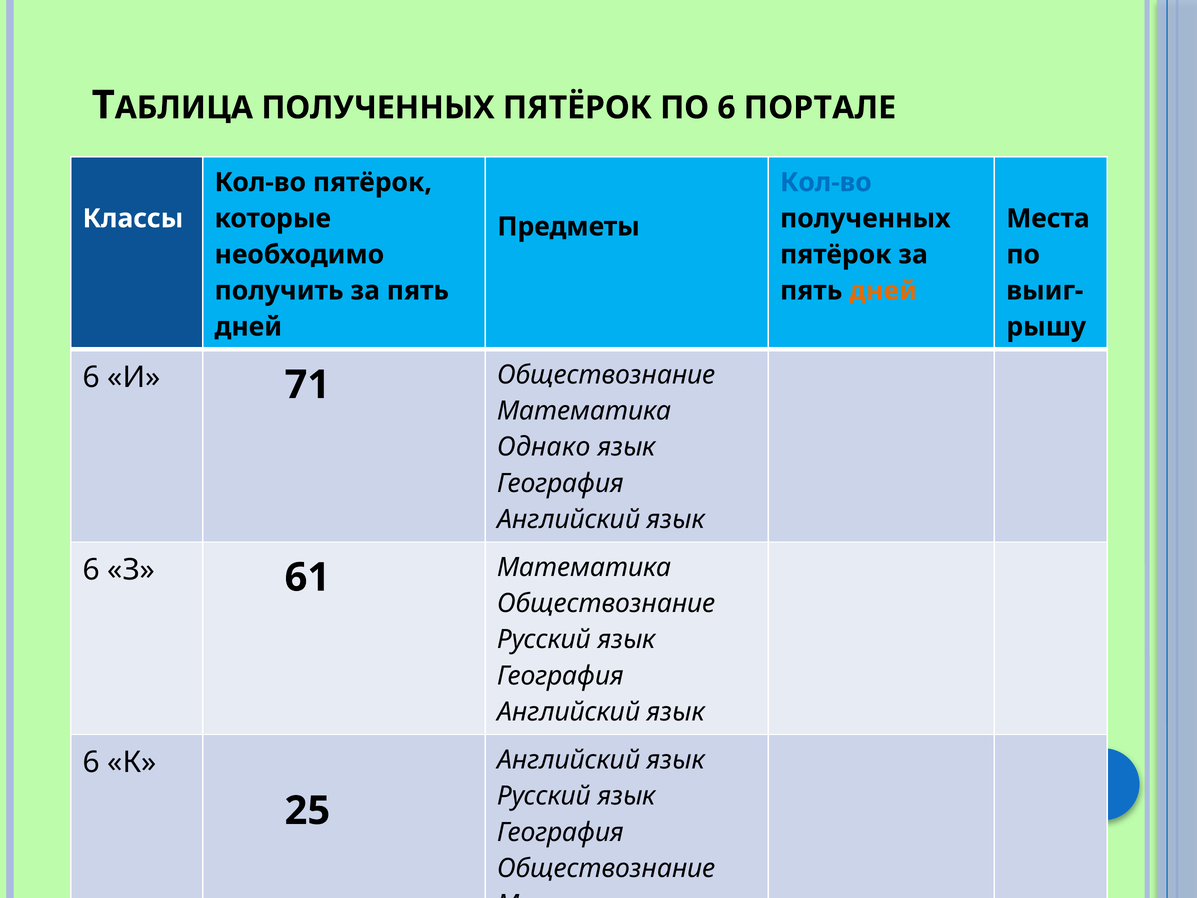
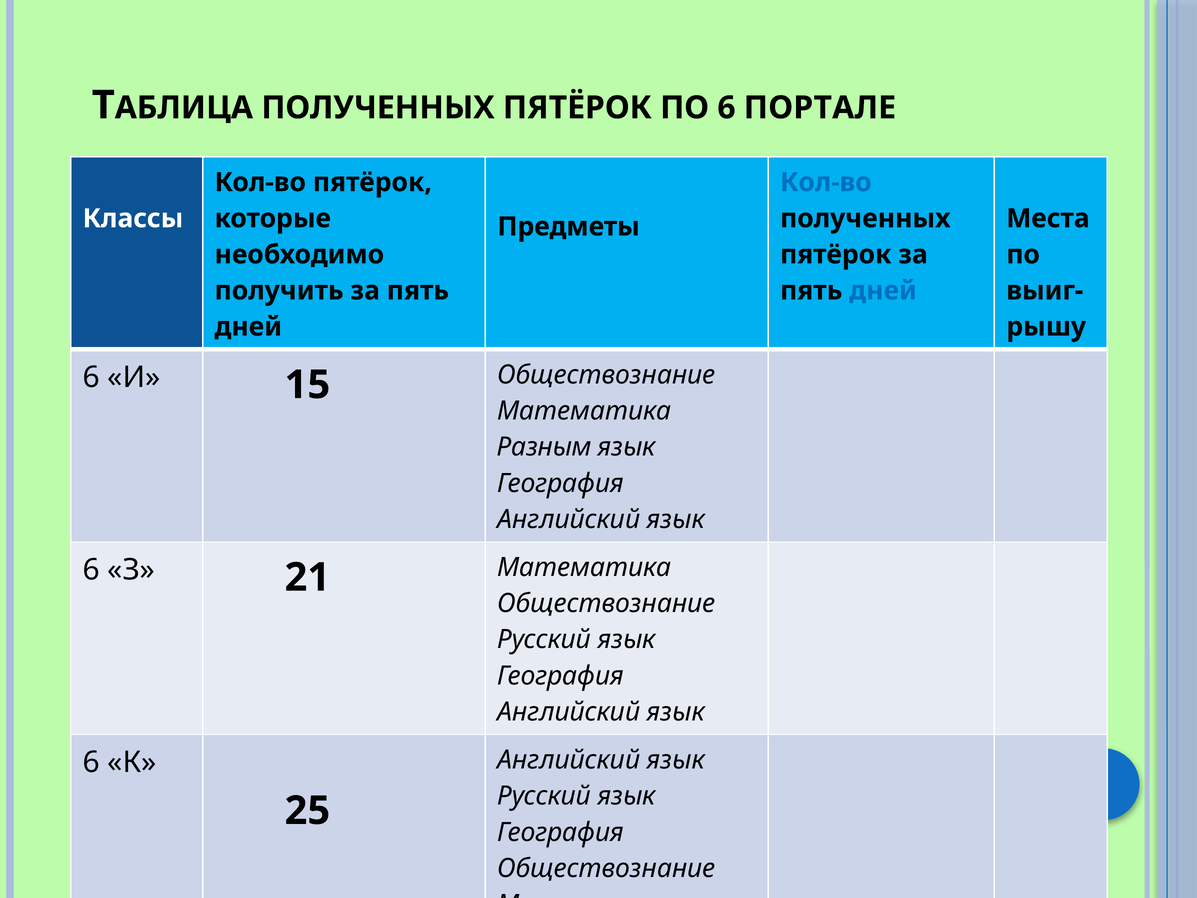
дней at (883, 291) colour: orange -> blue
71: 71 -> 15
Однако: Однако -> Разным
61: 61 -> 21
